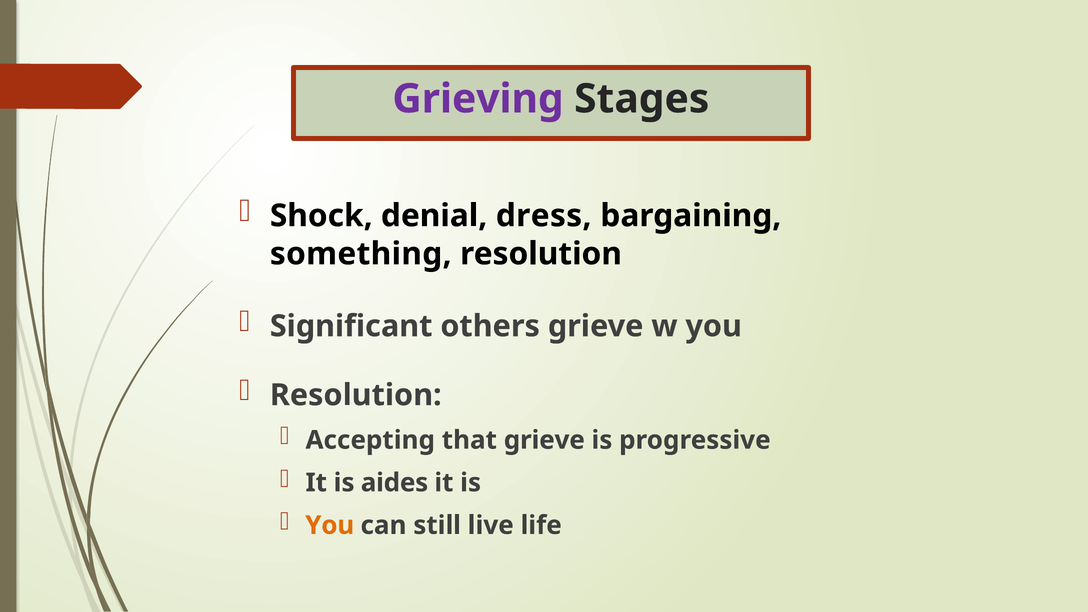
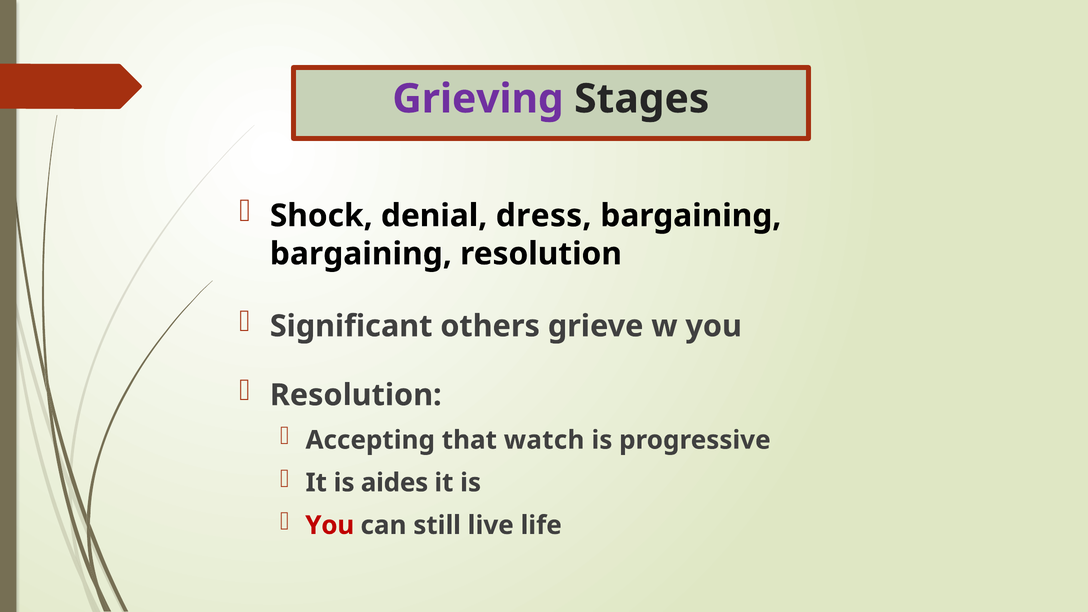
something at (361, 254): something -> bargaining
that grieve: grieve -> watch
You at (330, 525) colour: orange -> red
